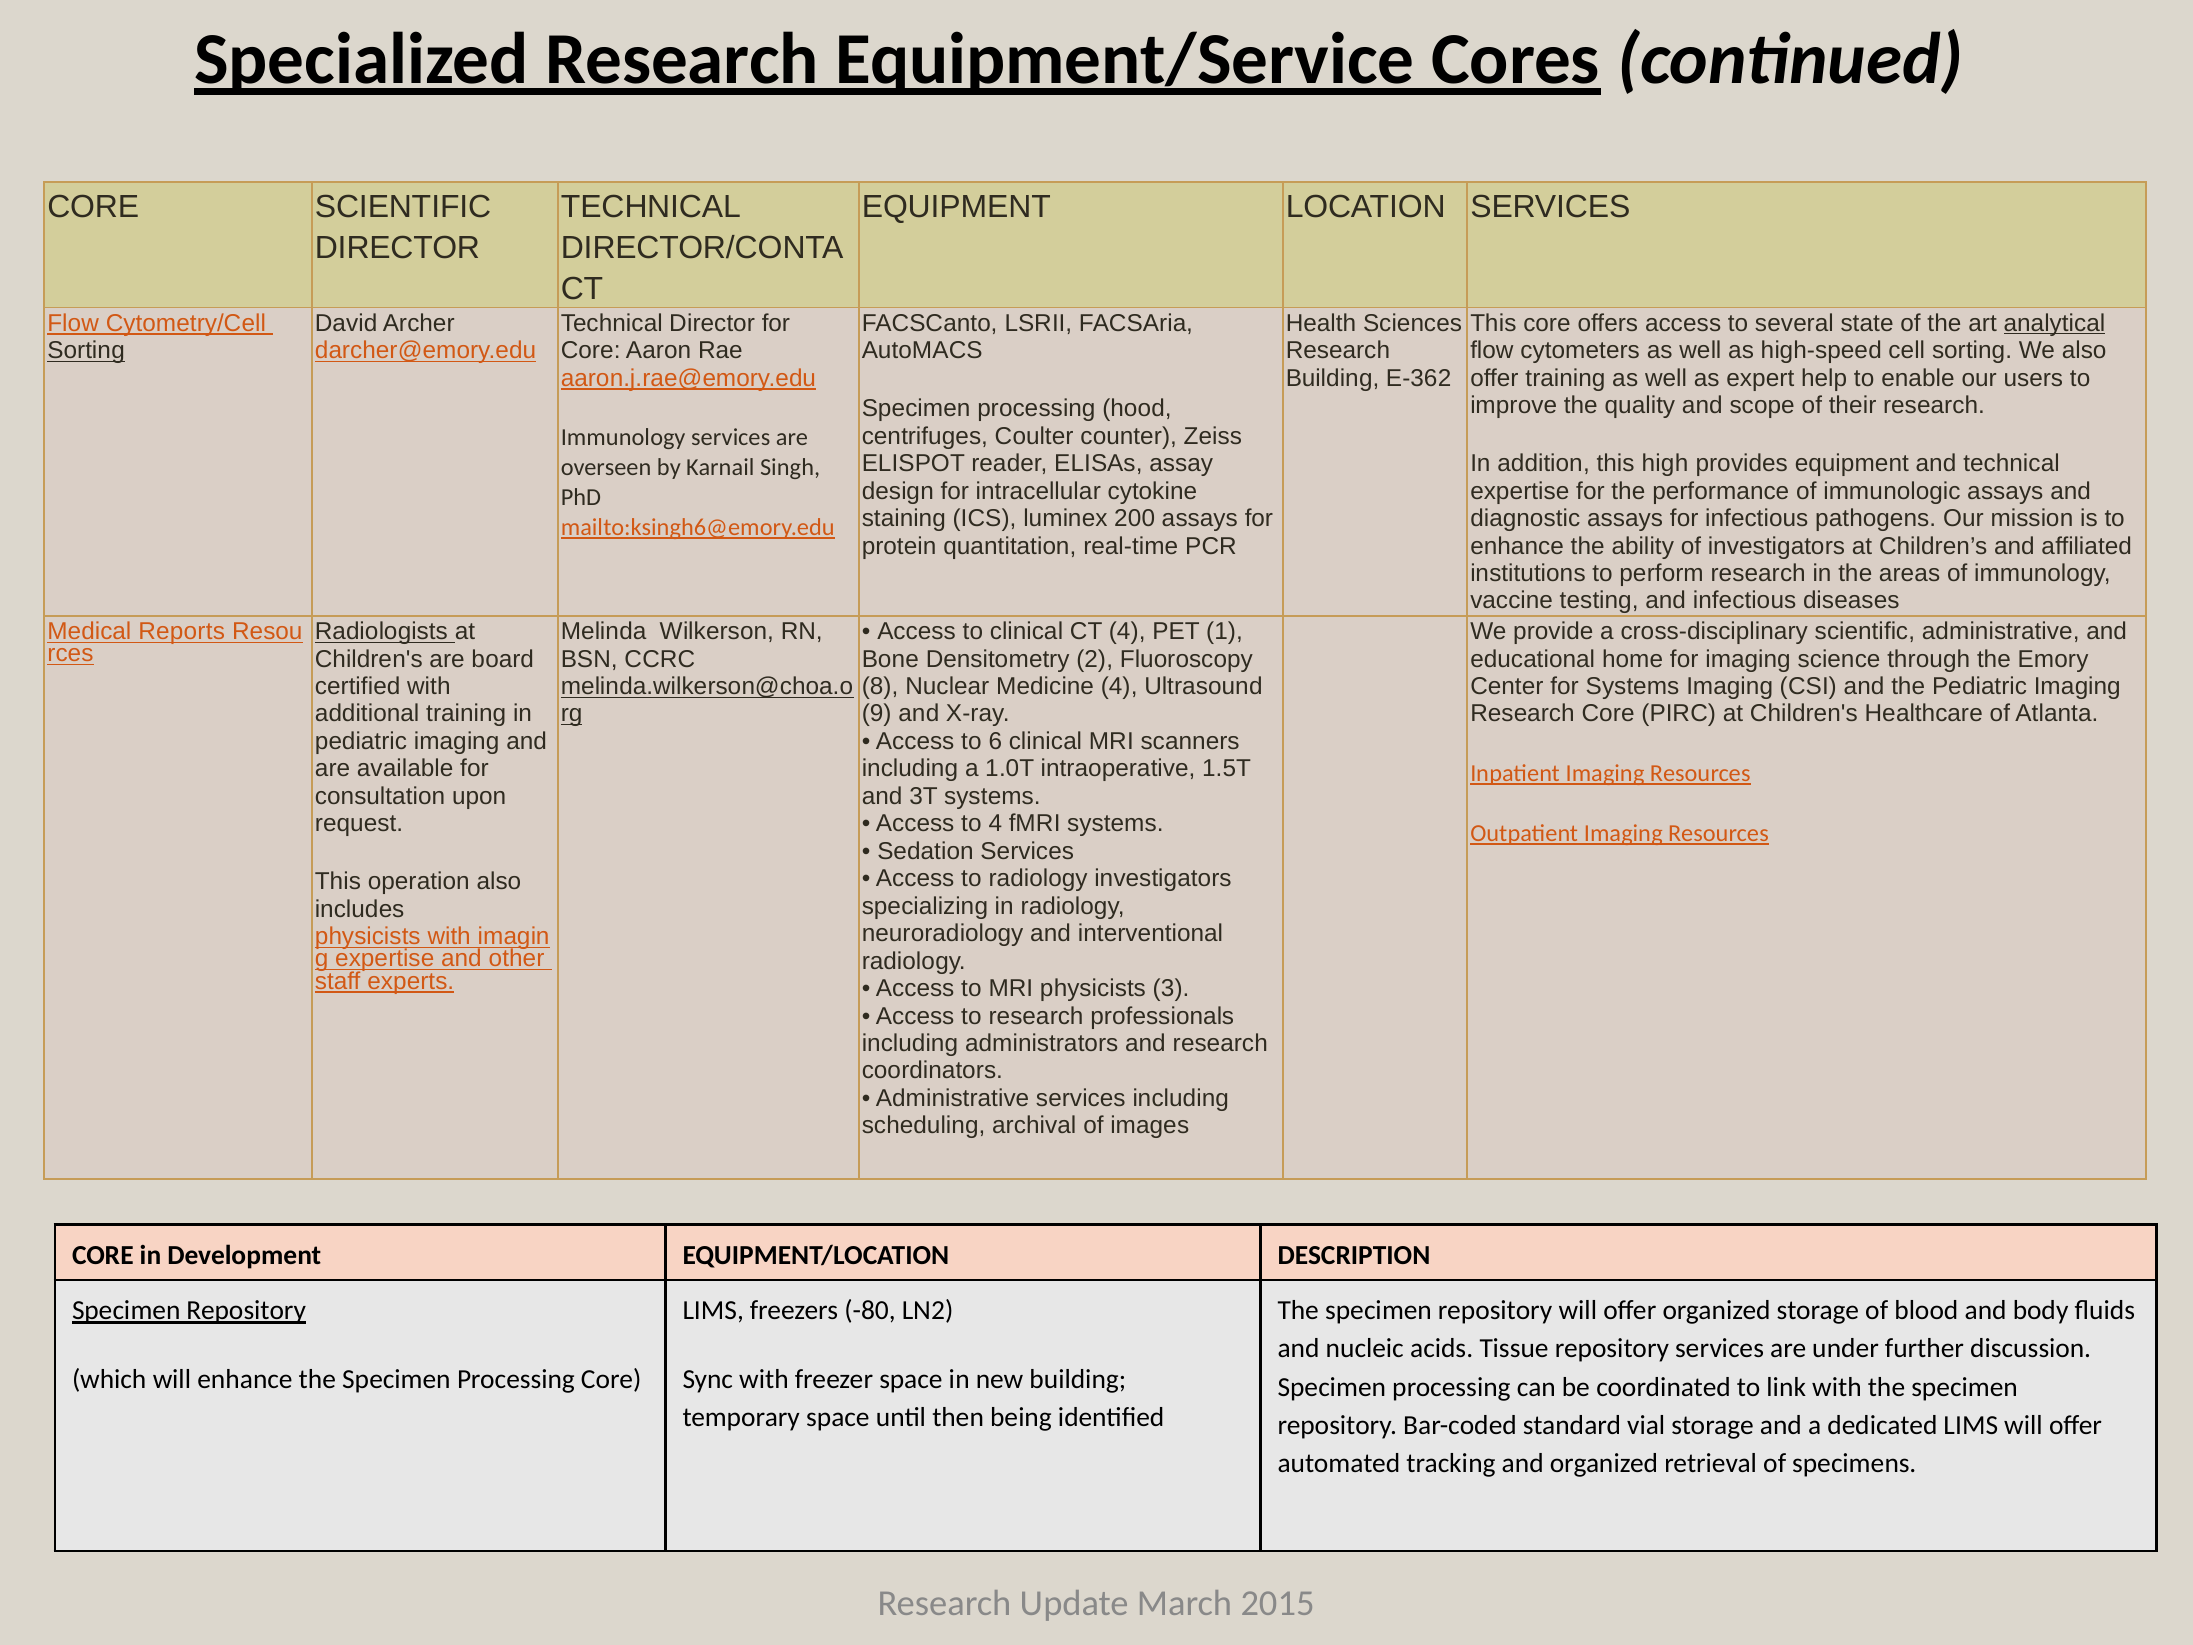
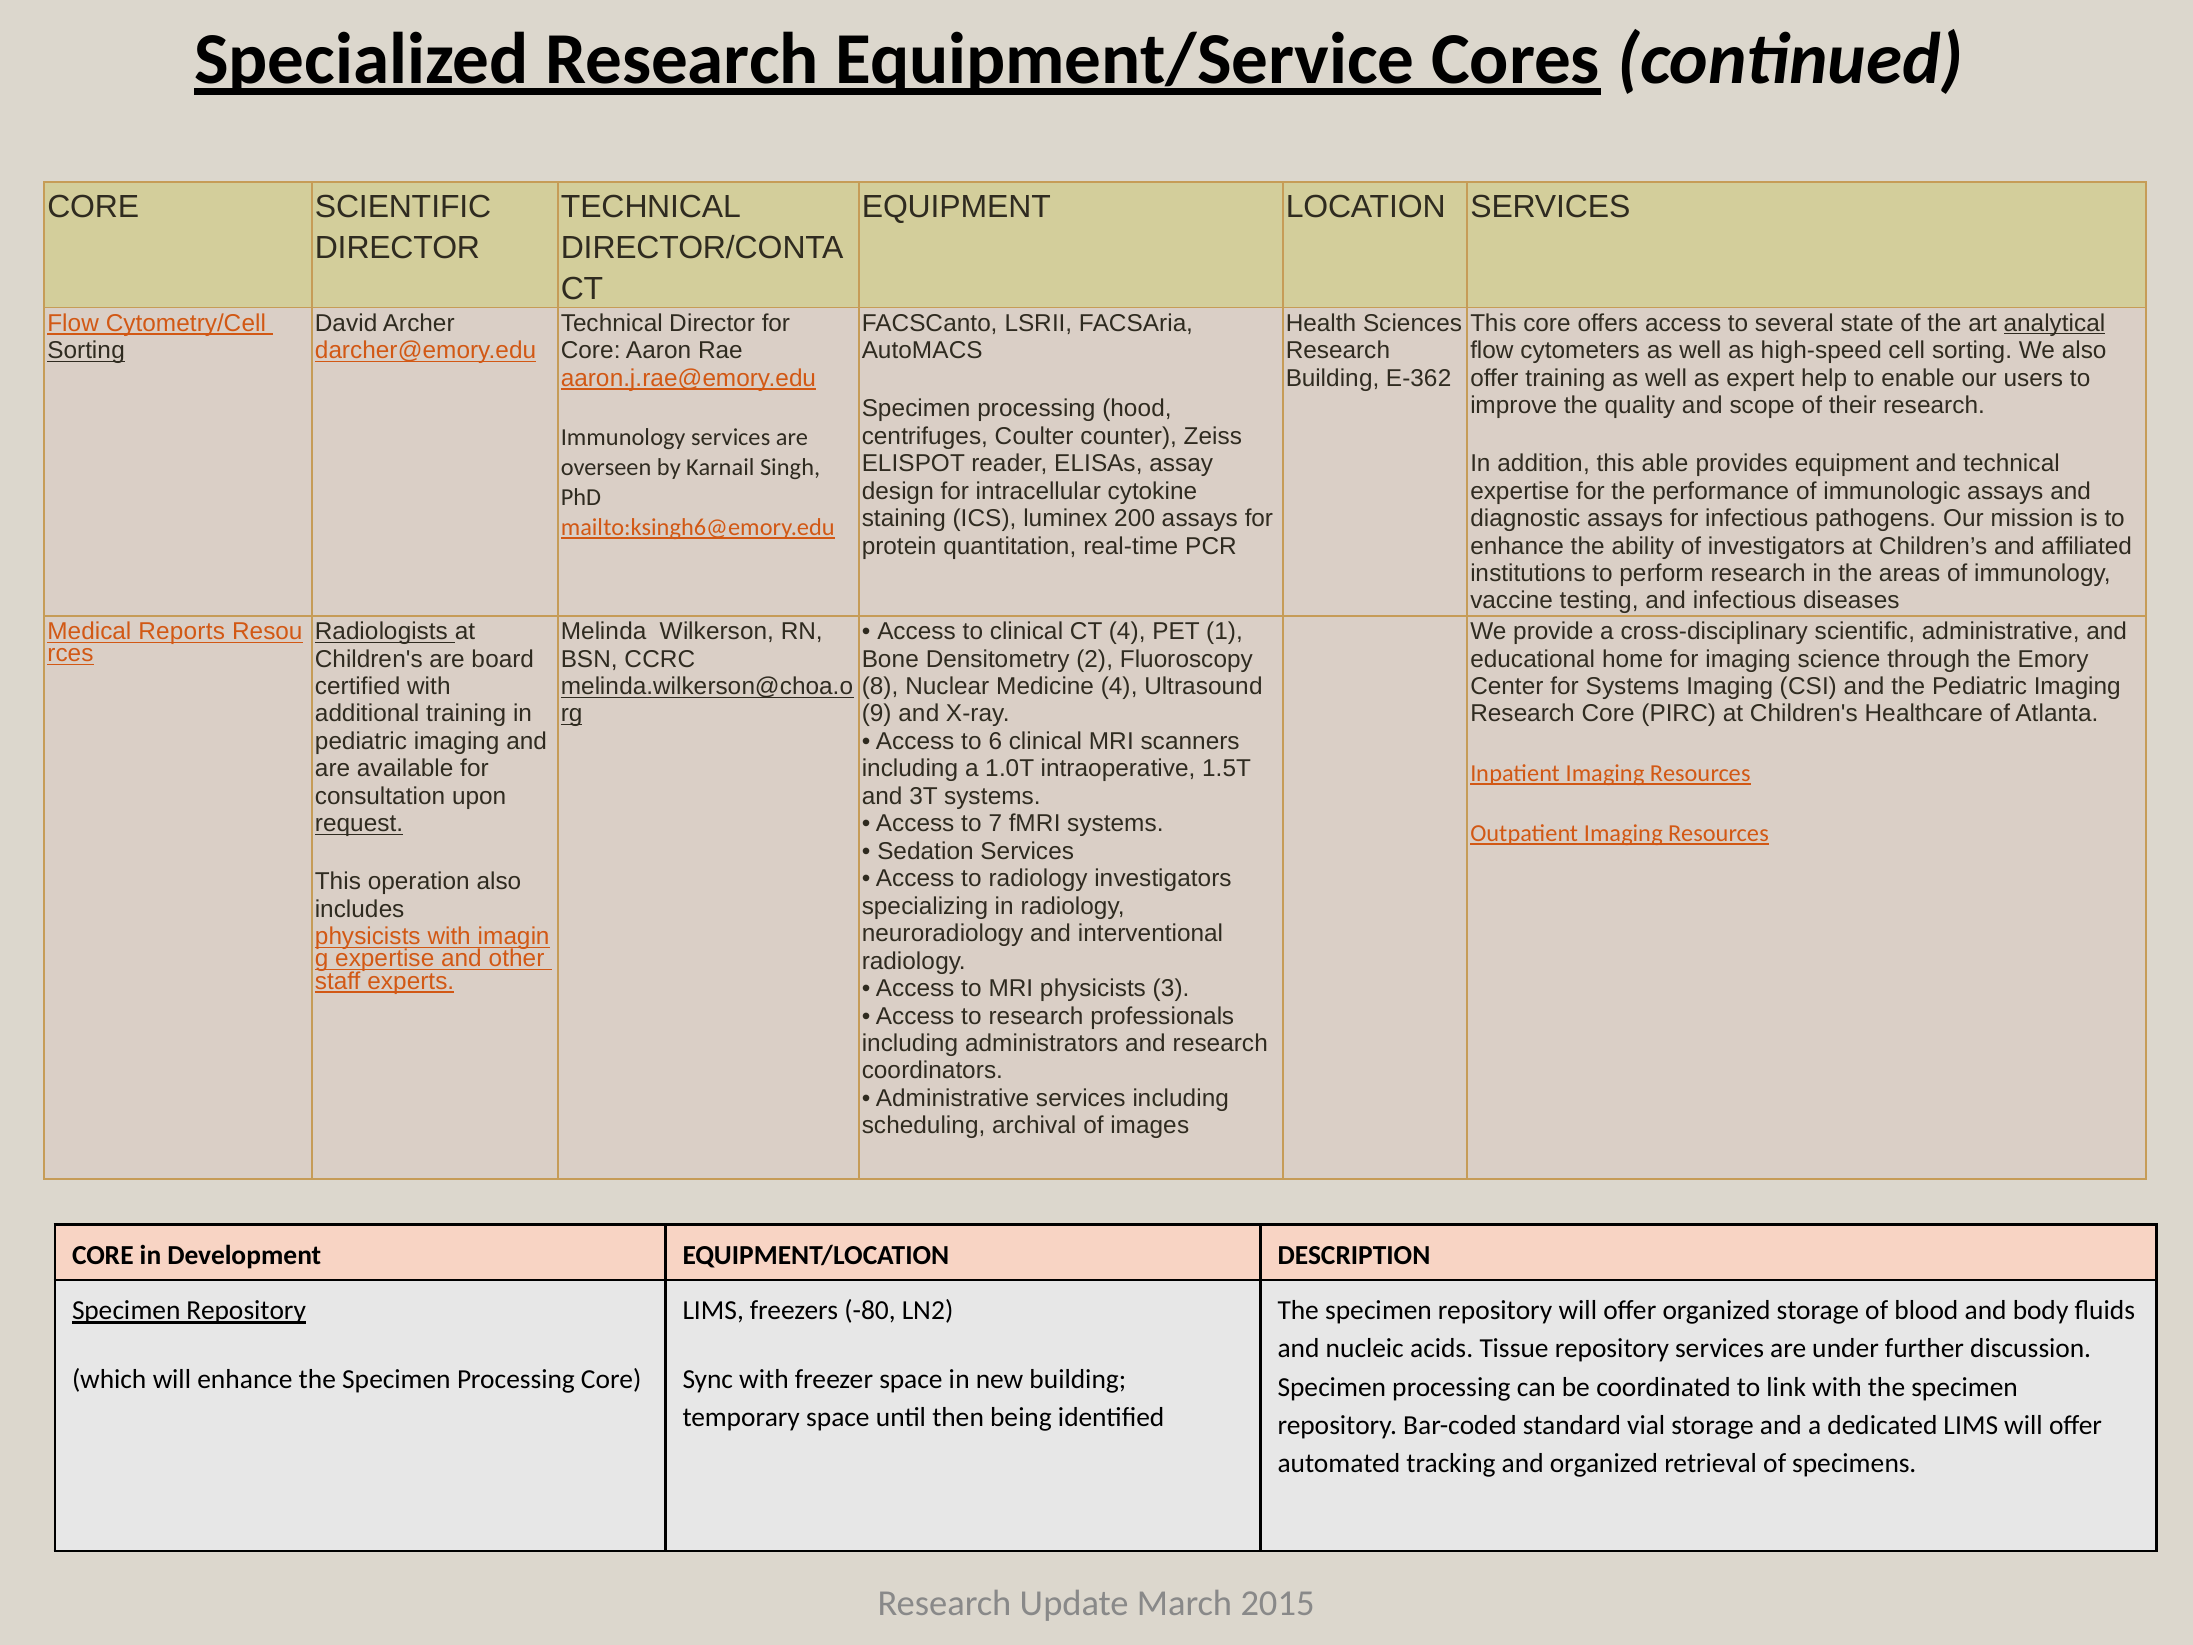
high: high -> able
request underline: none -> present
to 4: 4 -> 7
